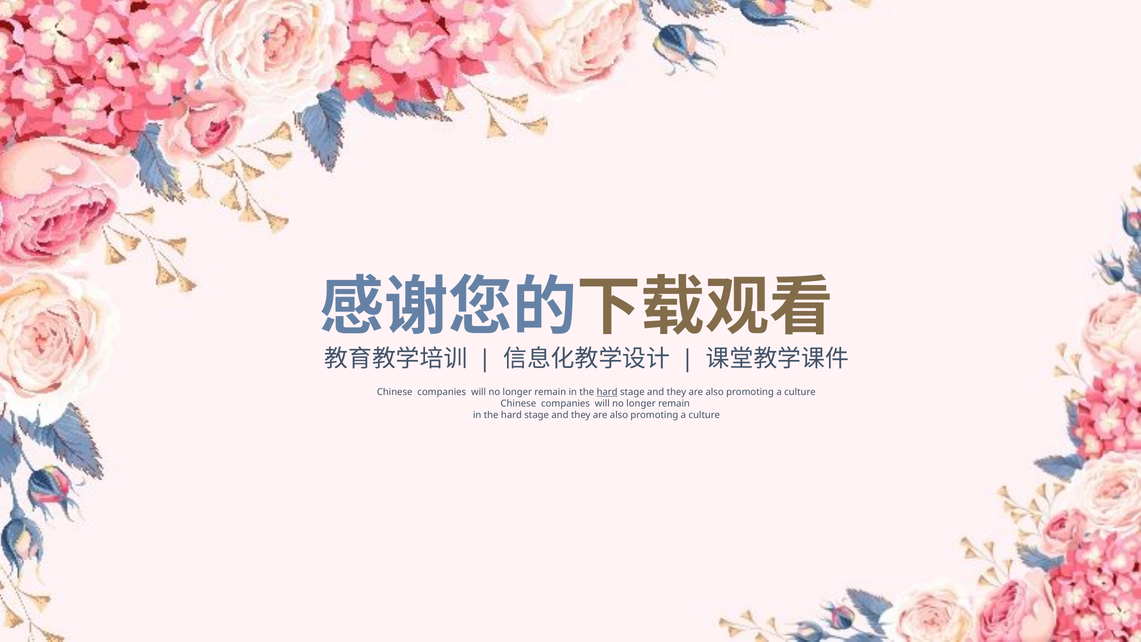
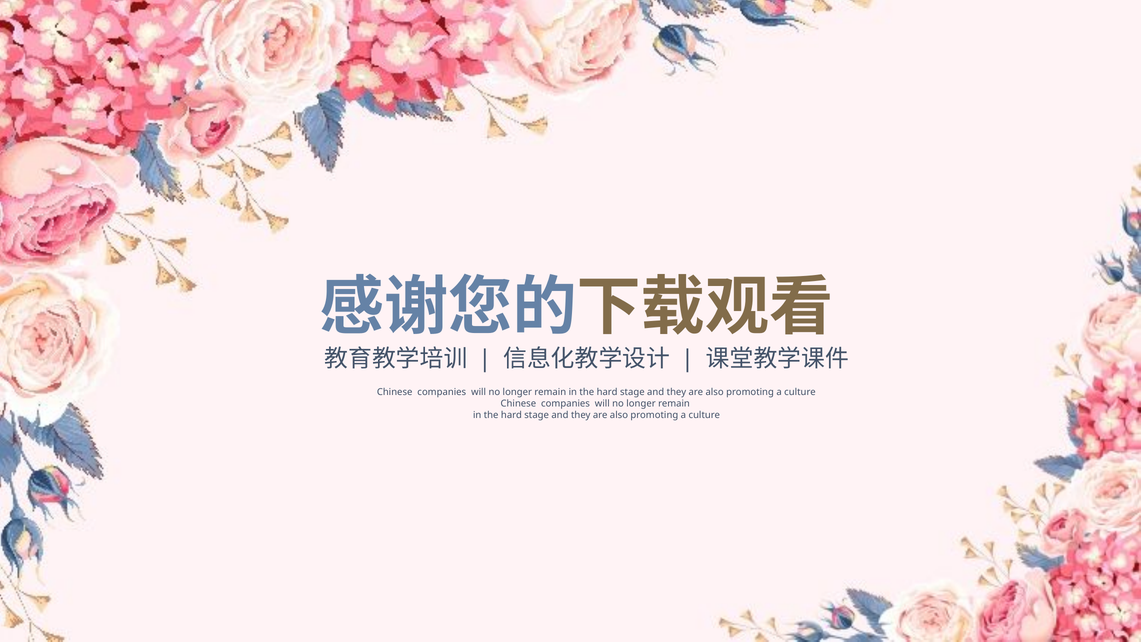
hard at (607, 392) underline: present -> none
